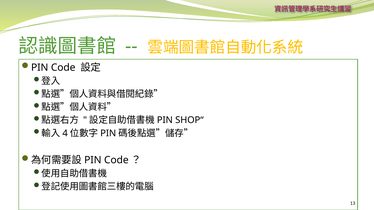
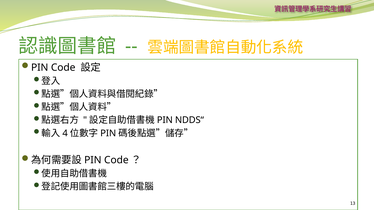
SHOP“: SHOP“ -> NDDS“
